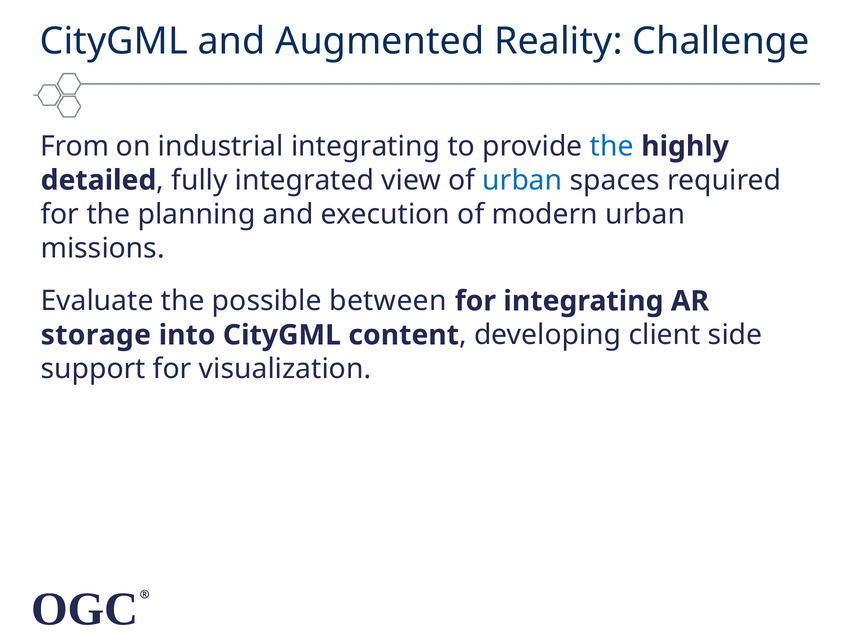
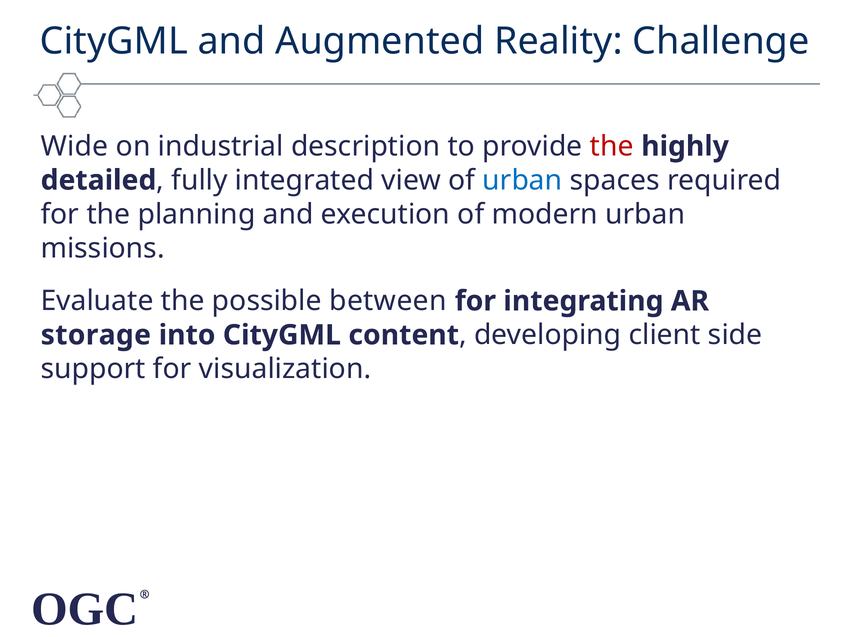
From: From -> Wide
industrial integrating: integrating -> description
the at (612, 146) colour: blue -> red
